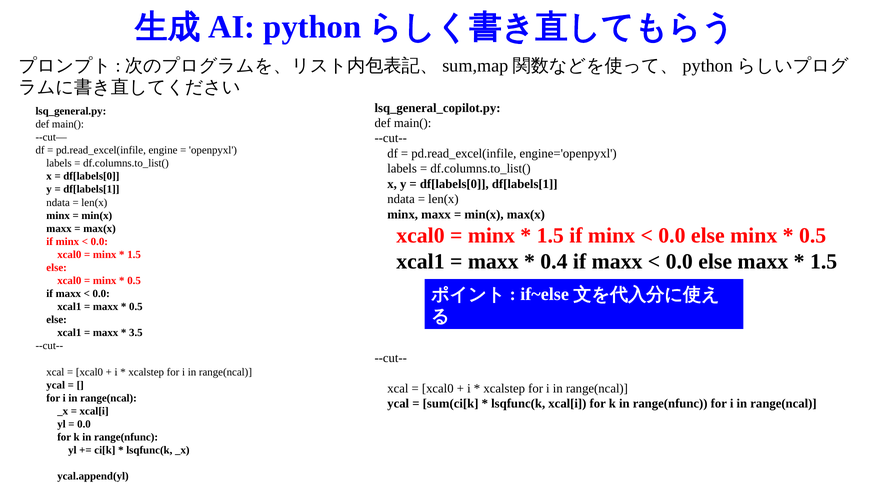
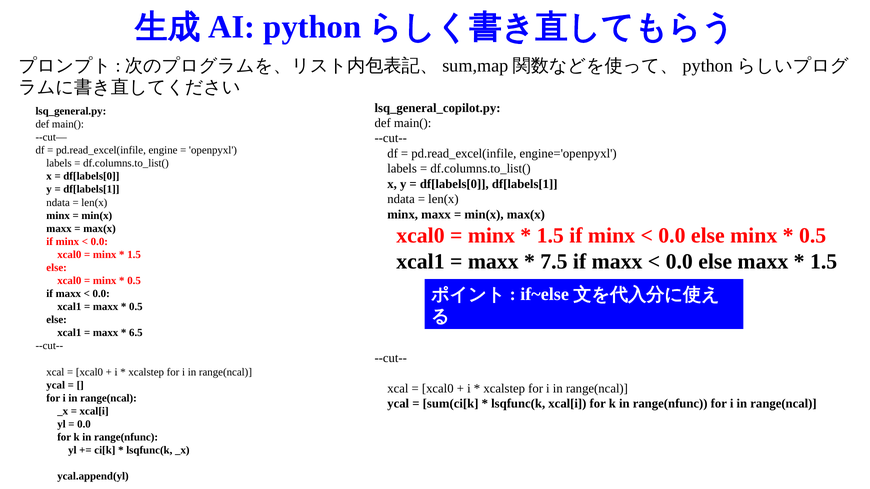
0.4: 0.4 -> 7.5
3.5: 3.5 -> 6.5
